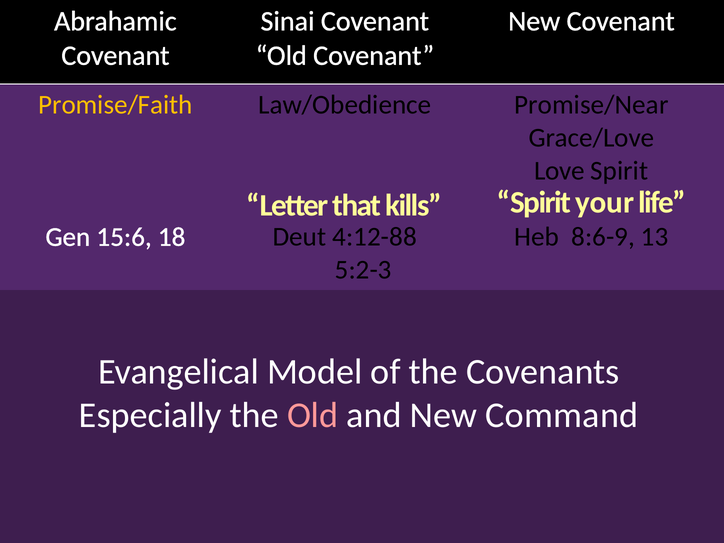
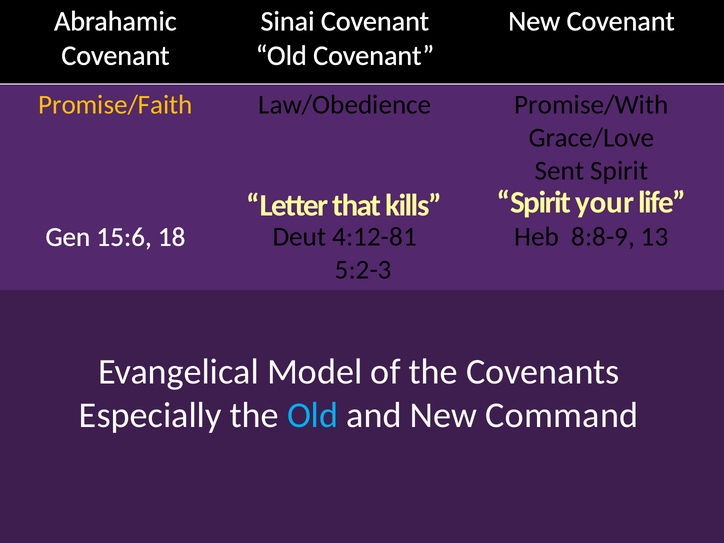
Promise/Near: Promise/Near -> Promise/With
Love: Love -> Sent
4:12-88: 4:12-88 -> 4:12-81
8:6-9: 8:6-9 -> 8:8-9
Old at (313, 415) colour: pink -> light blue
